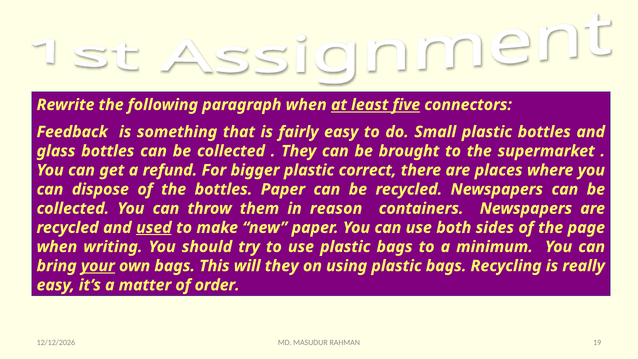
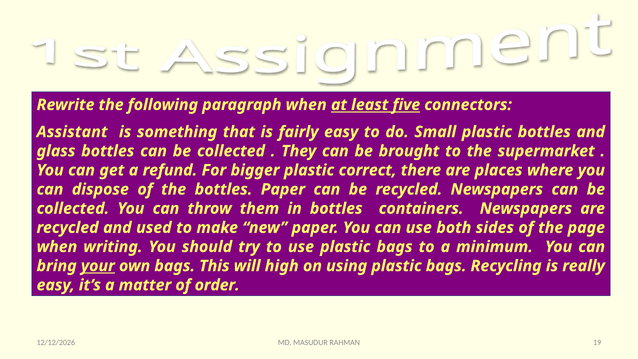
Feedback: Feedback -> Assistant
in reason: reason -> bottles
used underline: present -> none
will they: they -> high
